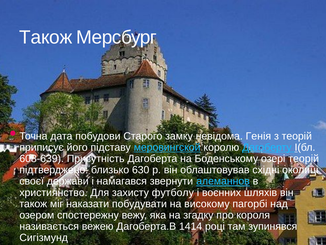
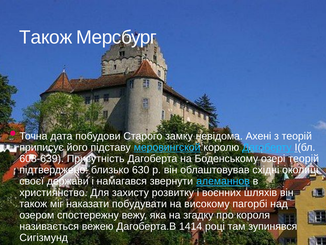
Генія: Генія -> Ахені
футболу: футболу -> розвитку
